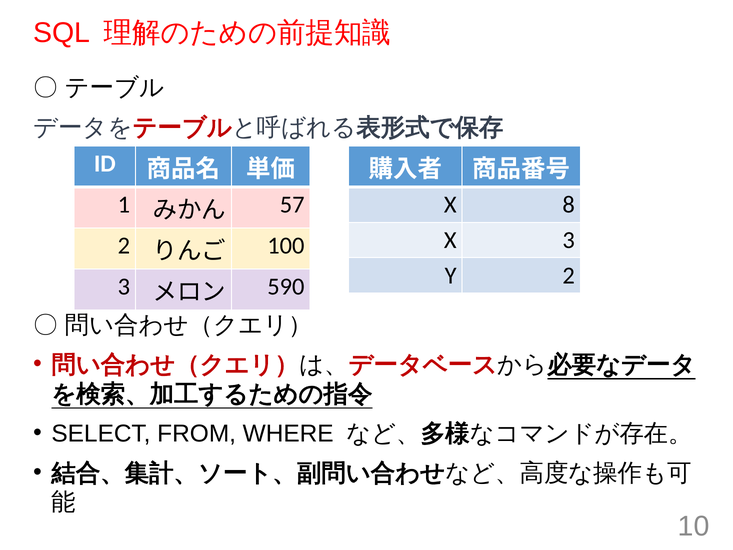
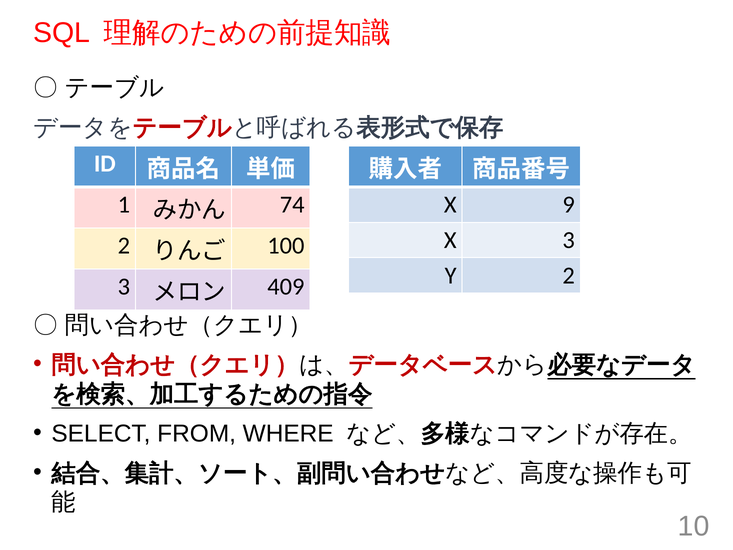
57: 57 -> 74
8: 8 -> 9
590: 590 -> 409
